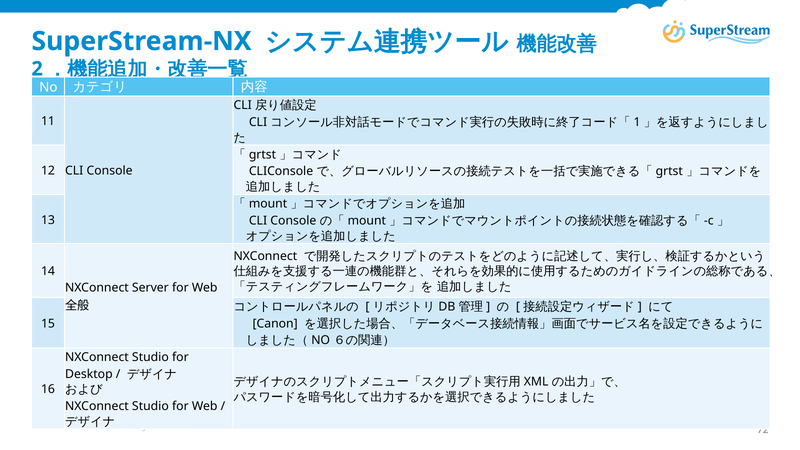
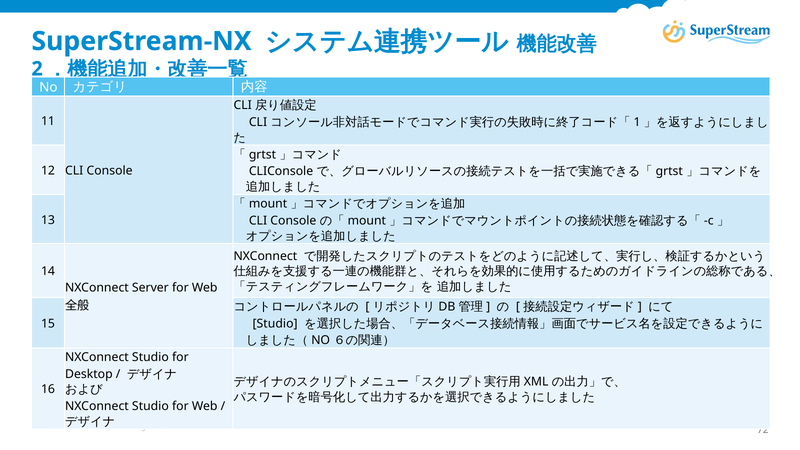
Canon at (275, 323): Canon -> Studio
